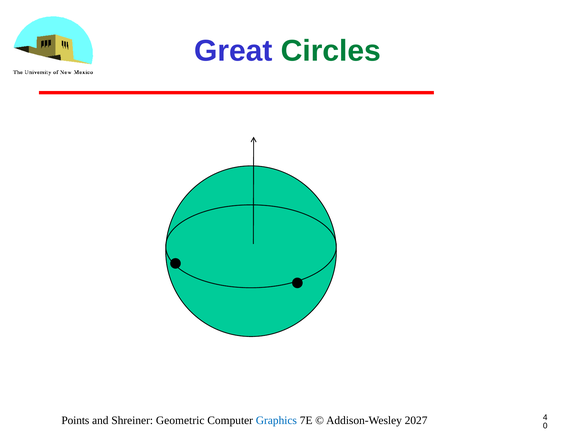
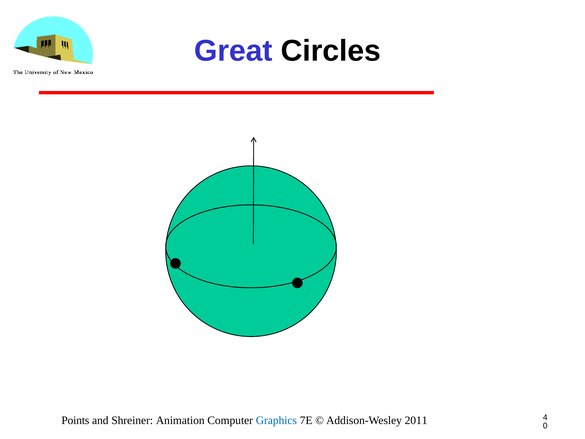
Circles colour: green -> black
Geometric: Geometric -> Animation
2027: 2027 -> 2011
